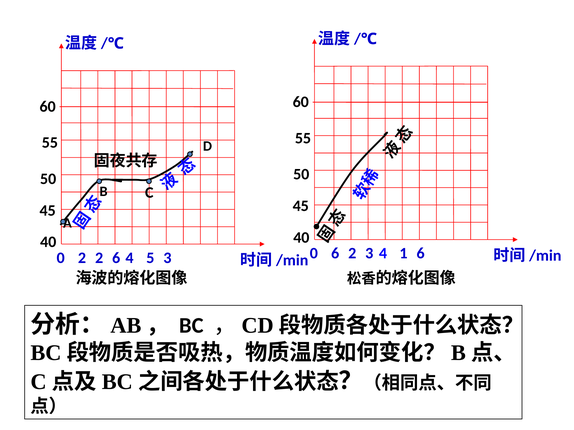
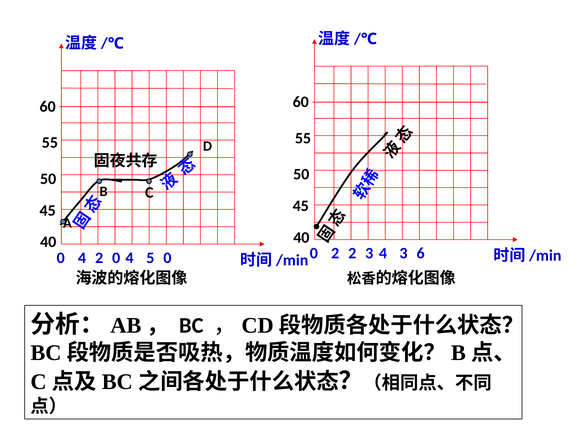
0 6: 6 -> 2
3 1: 1 -> 3
0 2: 2 -> 4
2 6: 6 -> 0
4 3: 3 -> 0
